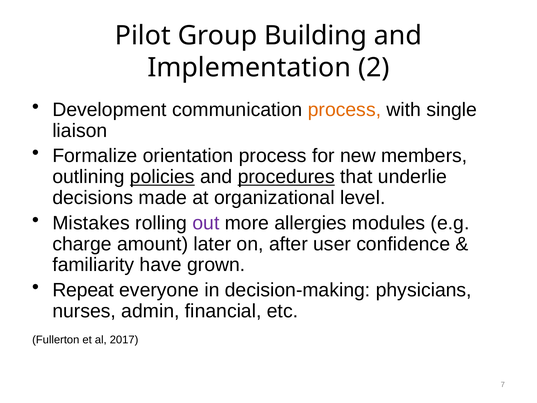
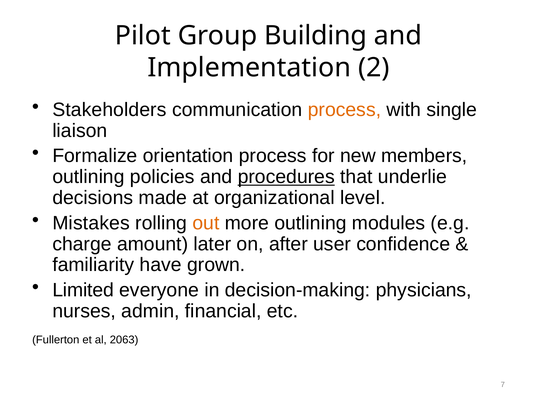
Development: Development -> Stakeholders
policies underline: present -> none
out colour: purple -> orange
more allergies: allergies -> outlining
Repeat: Repeat -> Limited
2017: 2017 -> 2063
